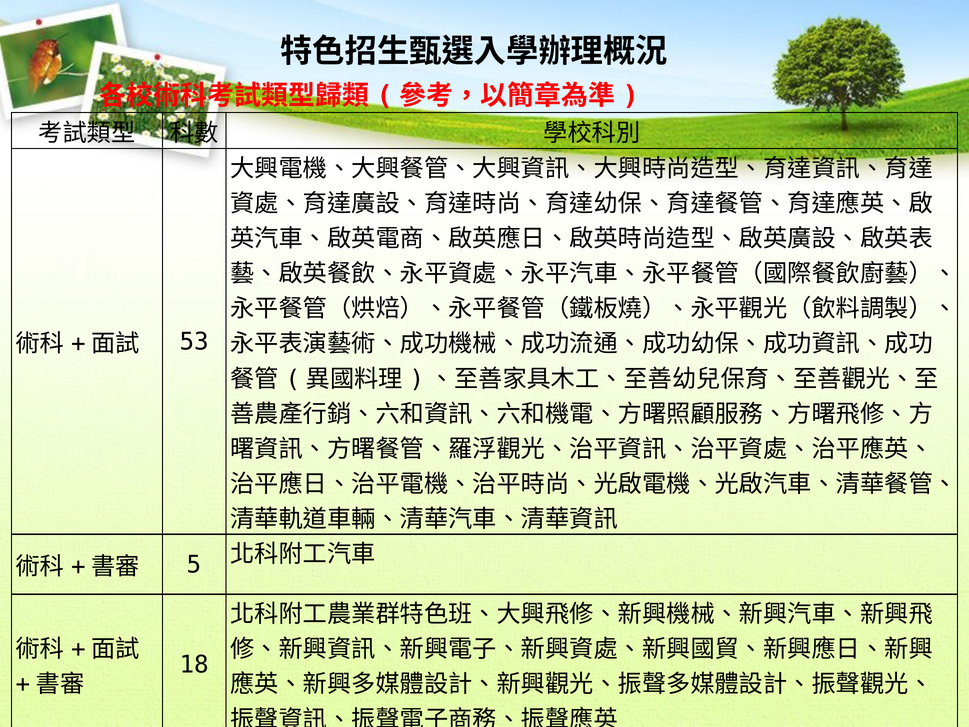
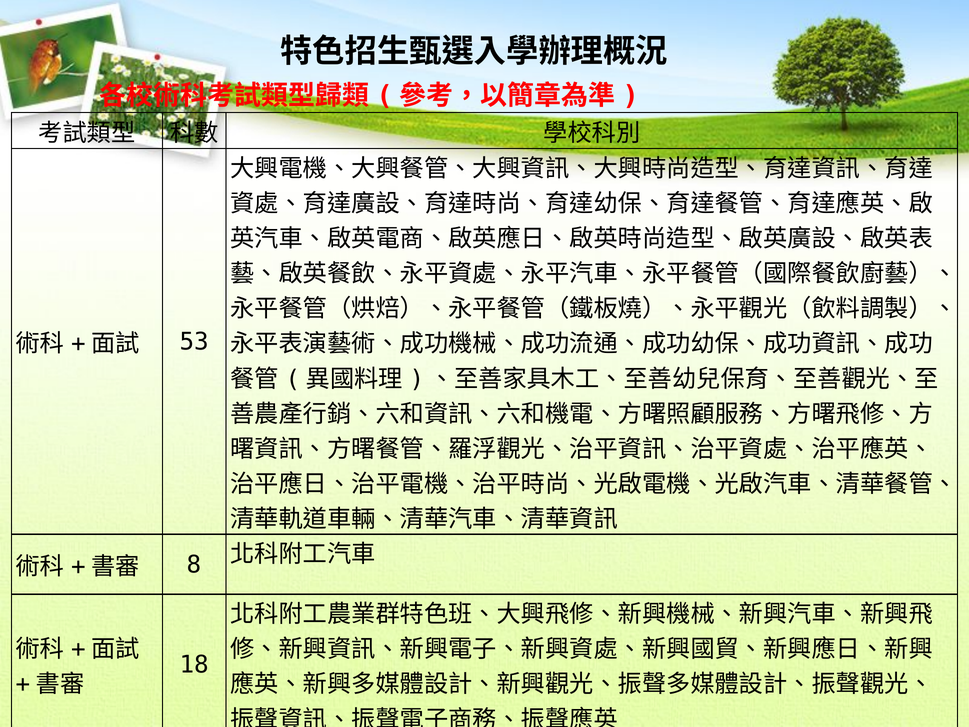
5: 5 -> 8
